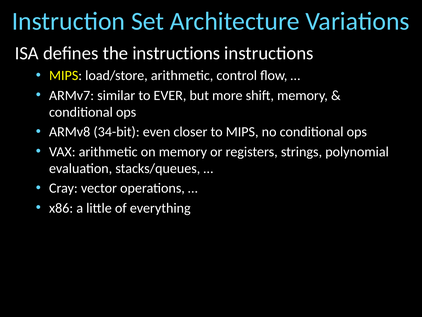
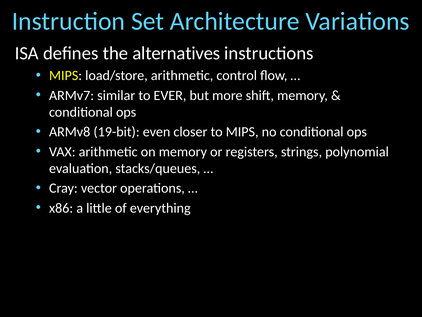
the instructions: instructions -> alternatives
34-bit: 34-bit -> 19-bit
